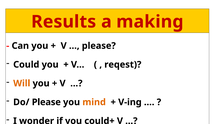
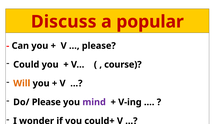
Results: Results -> Discuss
making: making -> popular
reqest: reqest -> course
mind colour: orange -> purple
